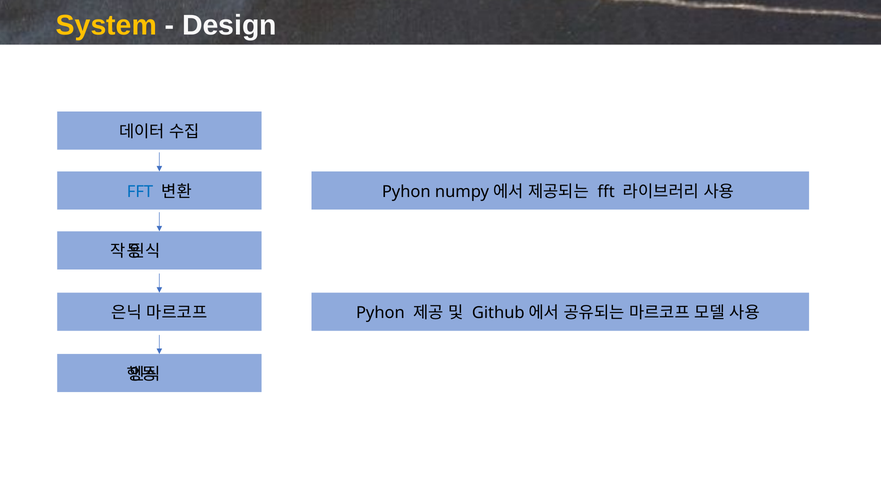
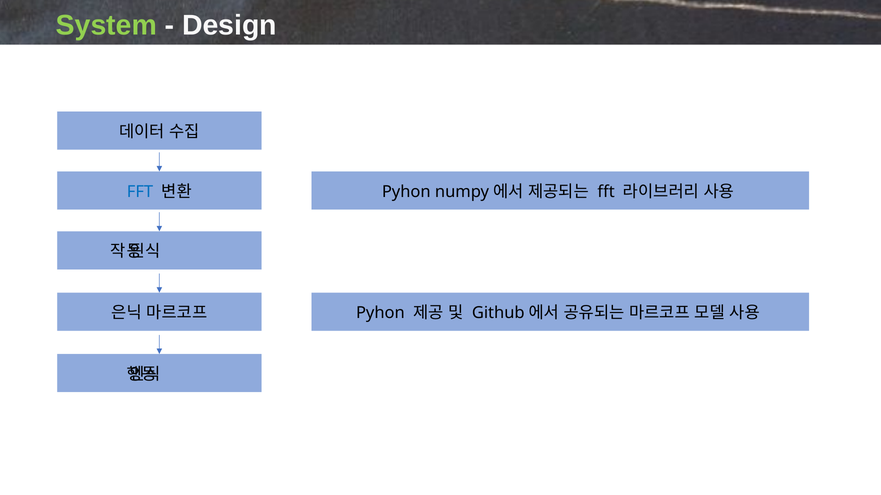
System colour: yellow -> light green
